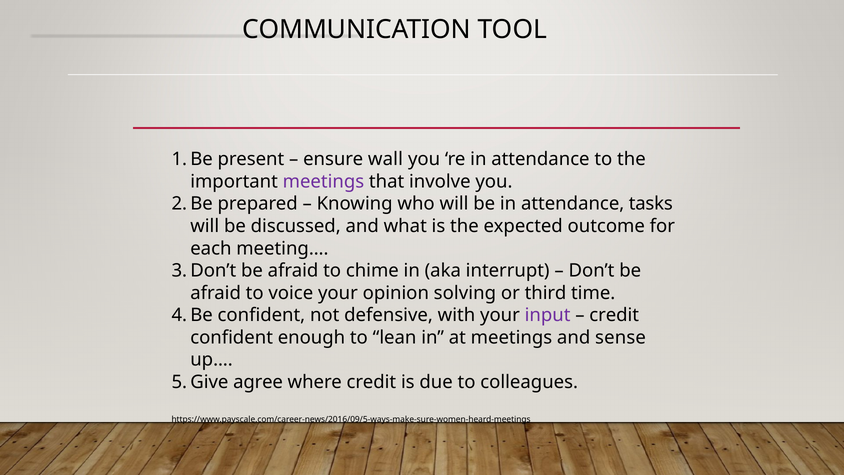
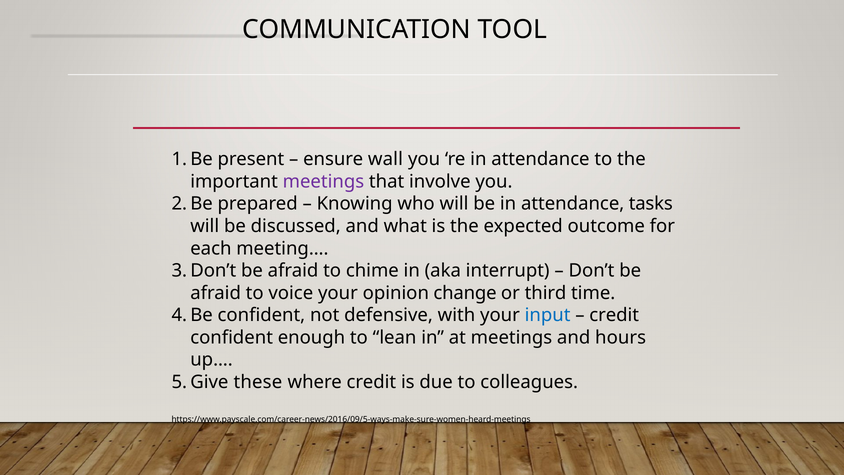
solving: solving -> change
input colour: purple -> blue
sense: sense -> hours
agree: agree -> these
